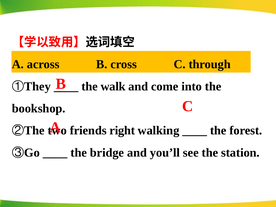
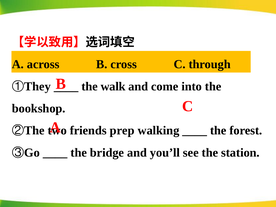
right: right -> prep
